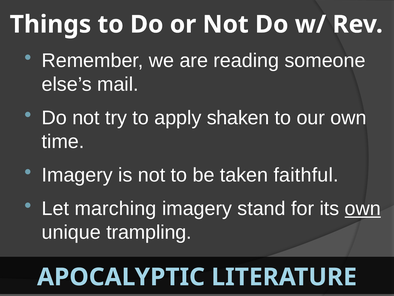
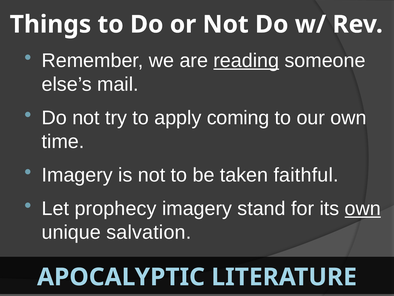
reading underline: none -> present
shaken: shaken -> coming
marching: marching -> prophecy
trampling: trampling -> salvation
